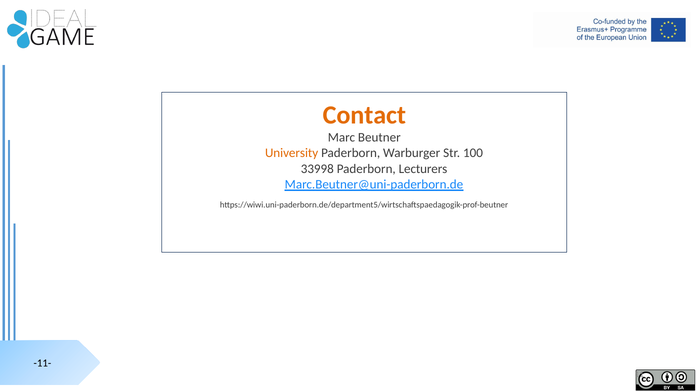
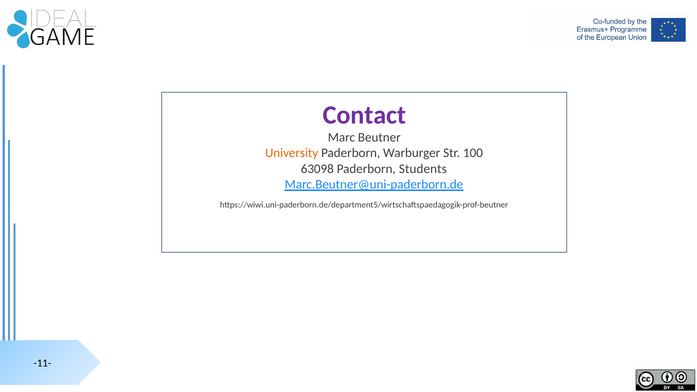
Contact colour: orange -> purple
33998: 33998 -> 63098
Lecturers: Lecturers -> Students
